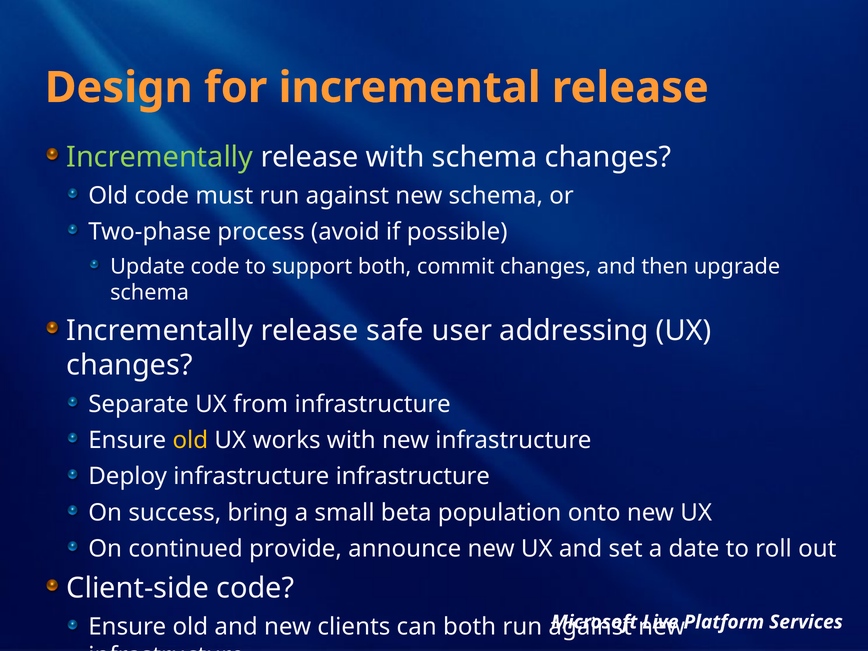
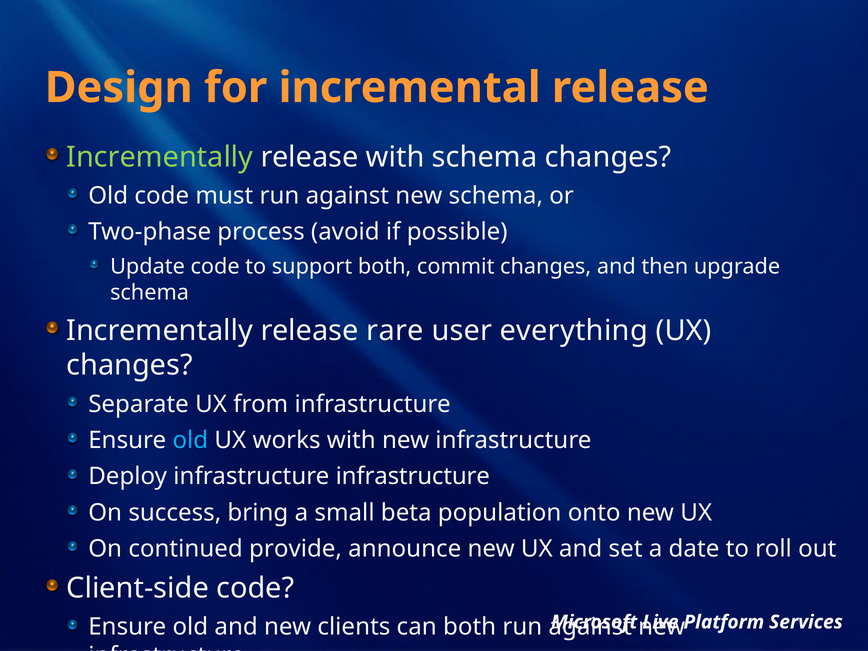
safe: safe -> rare
addressing: addressing -> everything
old at (190, 440) colour: yellow -> light blue
